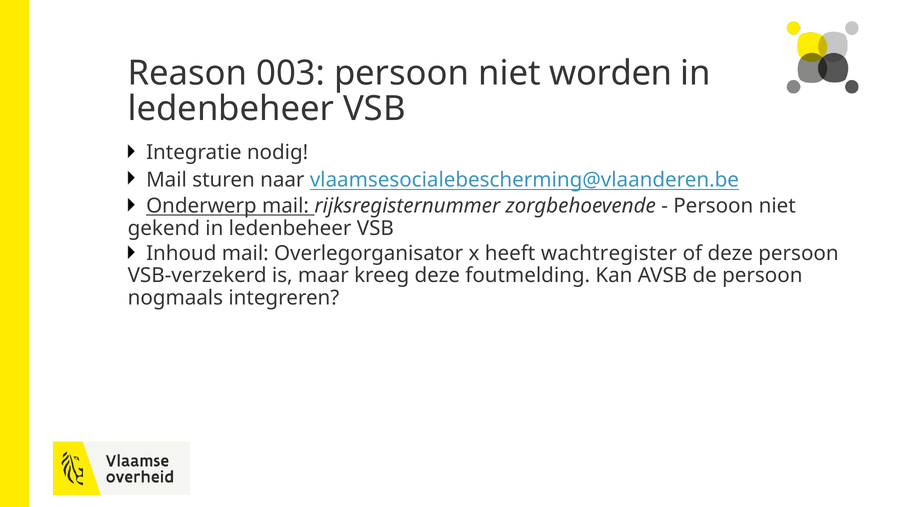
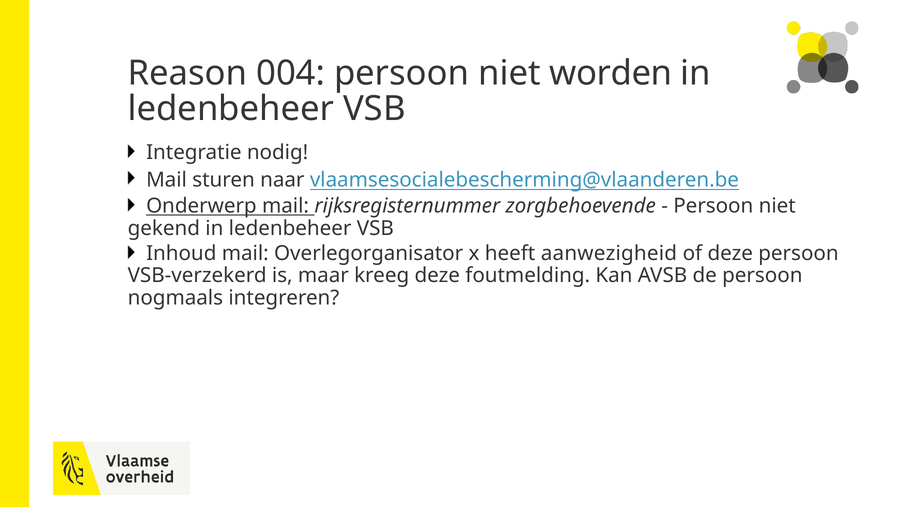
003: 003 -> 004
wachtregister: wachtregister -> aanwezigheid
